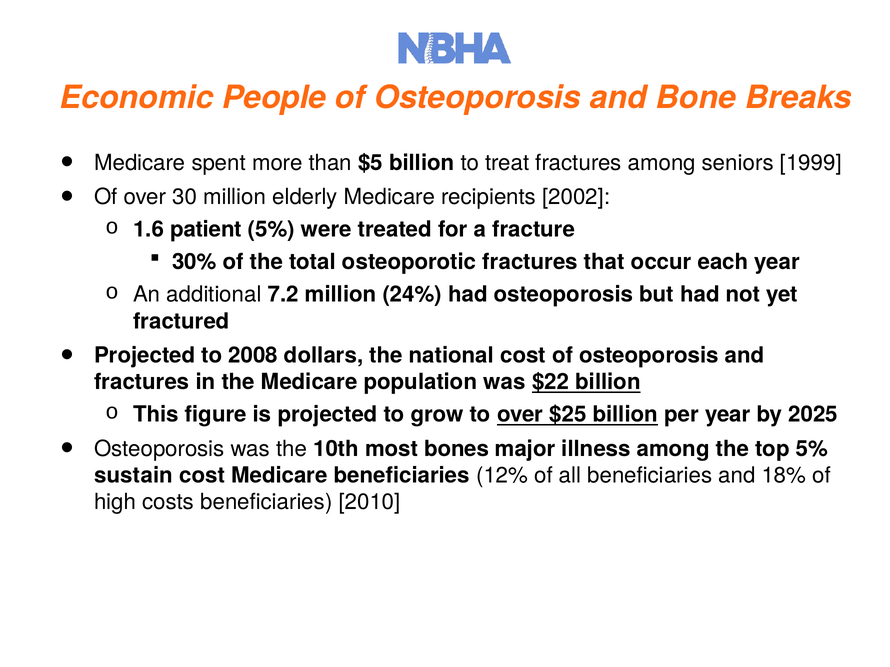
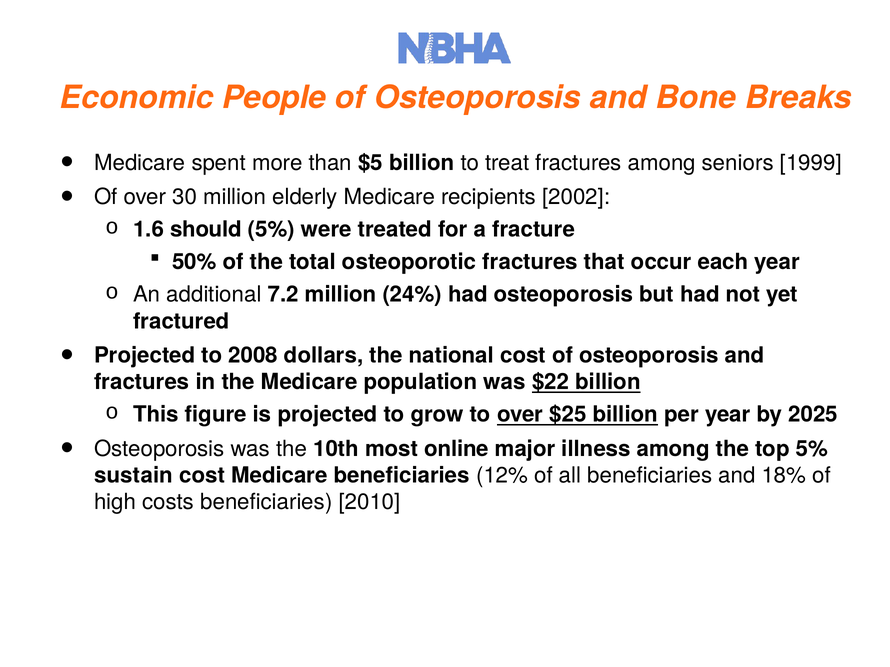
patient: patient -> should
30%: 30% -> 50%
bones: bones -> online
